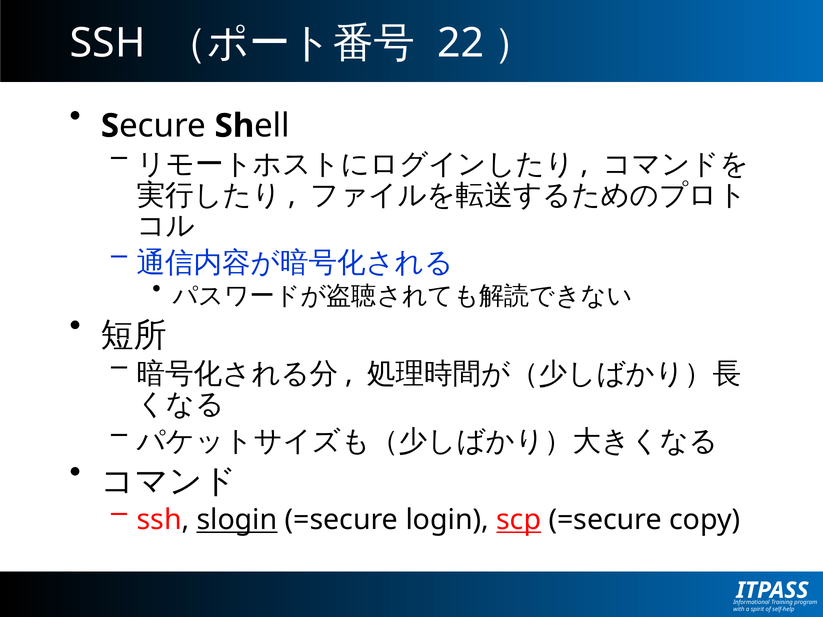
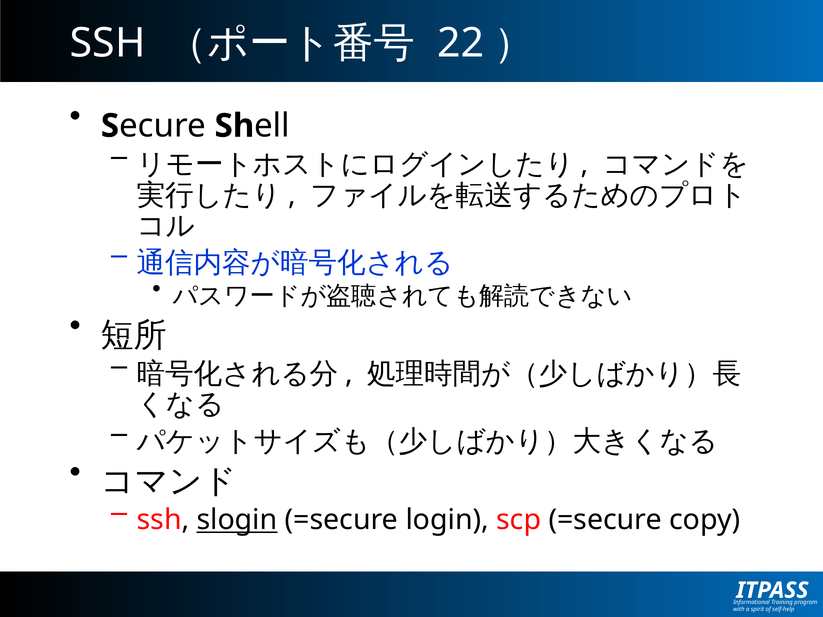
scp underline: present -> none
